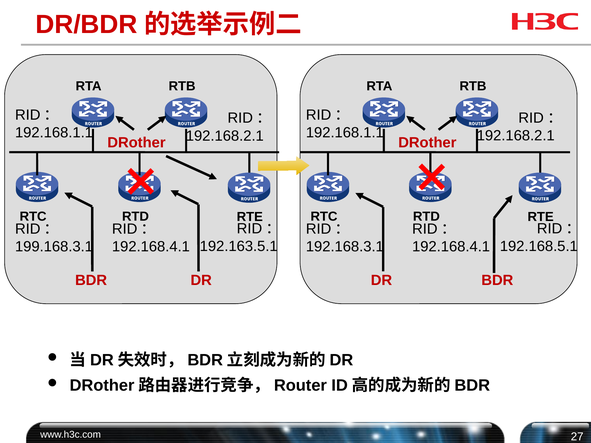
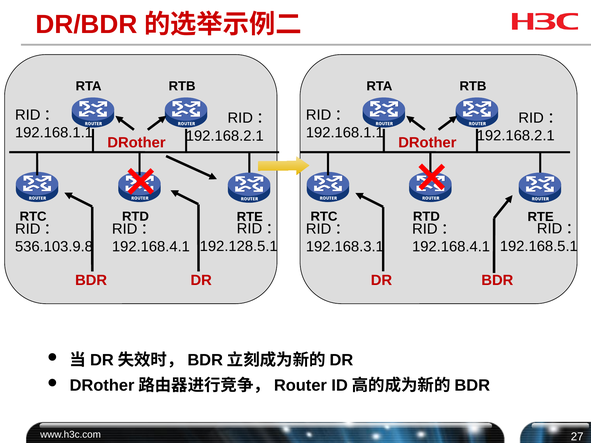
192.163.5.1: 192.163.5.1 -> 192.128.5.1
199.168.3.1: 199.168.3.1 -> 536.103.9.8
